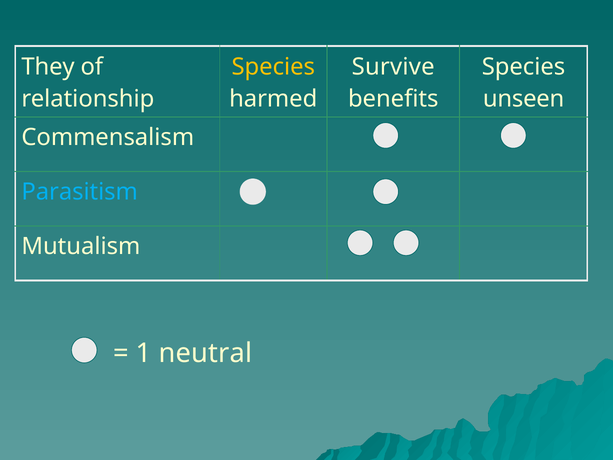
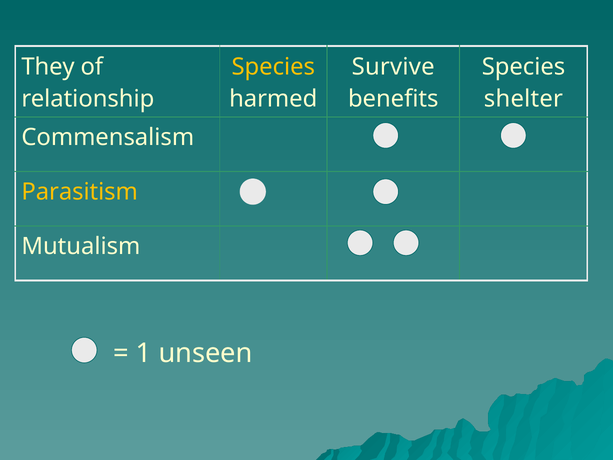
unseen: unseen -> shelter
Parasitism colour: light blue -> yellow
neutral: neutral -> unseen
